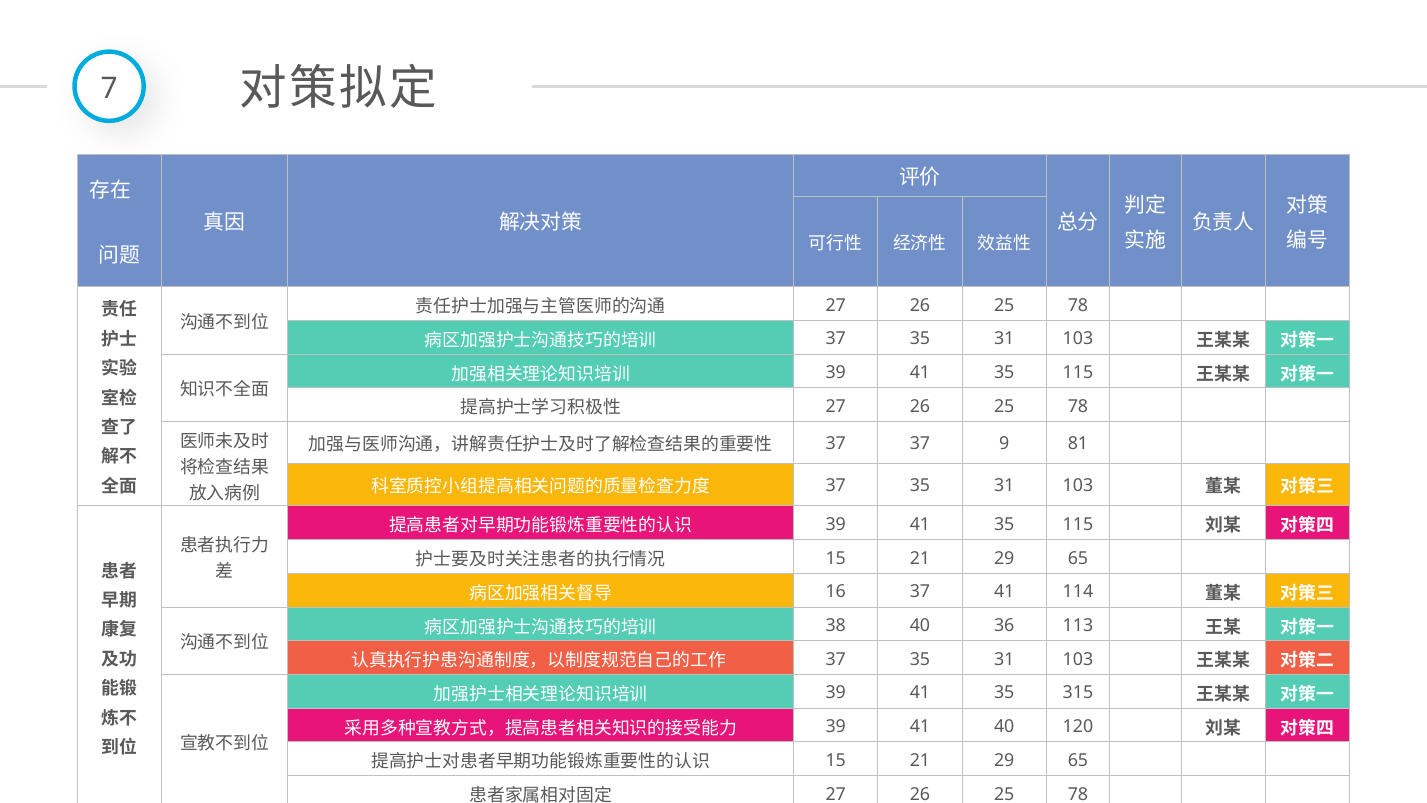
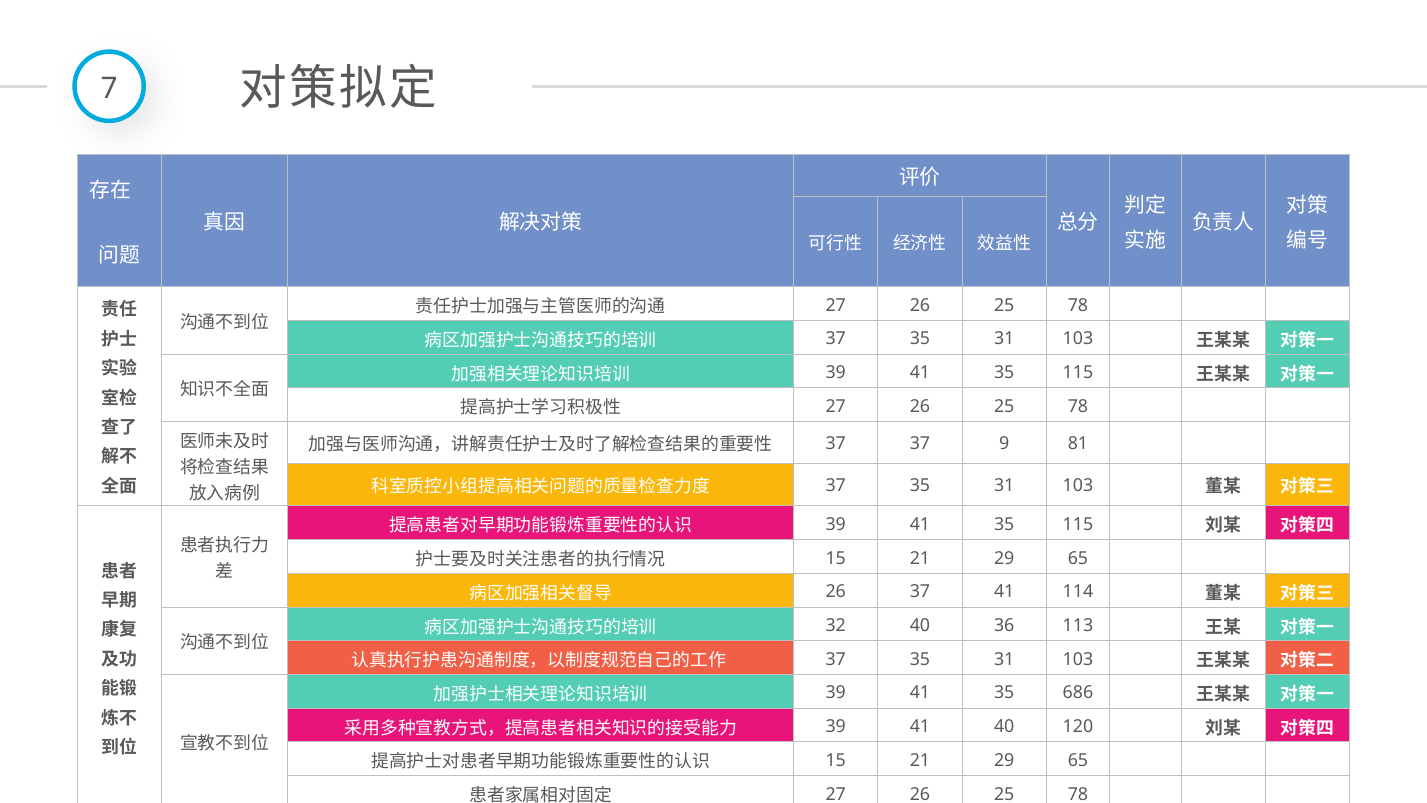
16 at (836, 592): 16 -> 26
38: 38 -> 32
315: 315 -> 686
